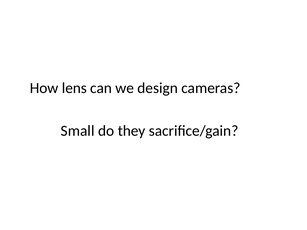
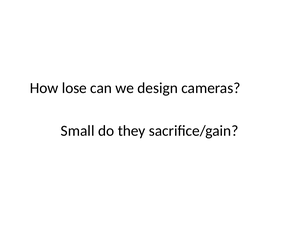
lens: lens -> lose
